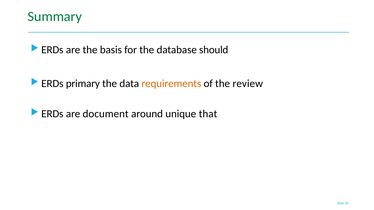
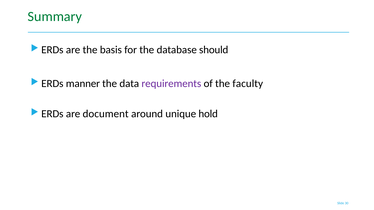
primary: primary -> manner
requirements colour: orange -> purple
review: review -> faculty
that: that -> hold
